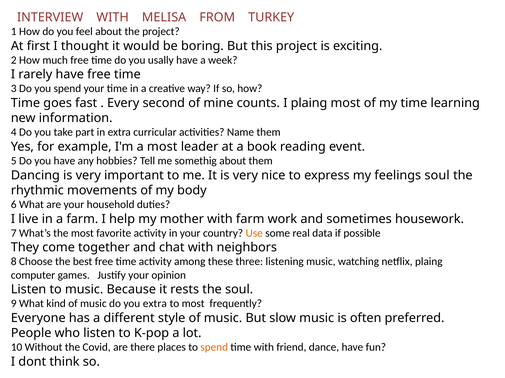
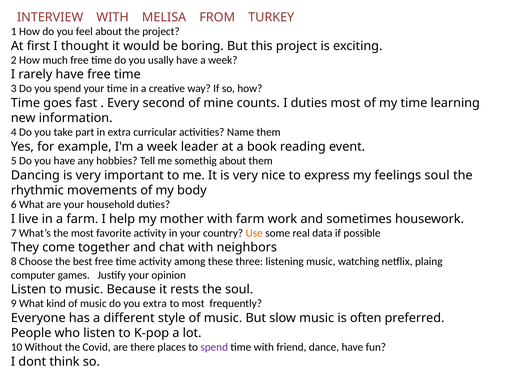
I plaing: plaing -> duties
I'm a most: most -> week
spend at (214, 348) colour: orange -> purple
